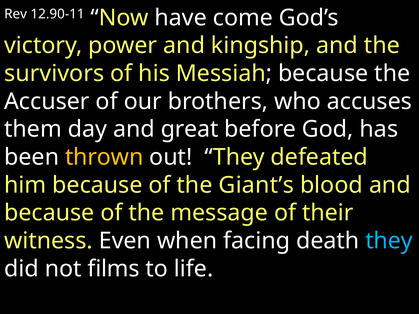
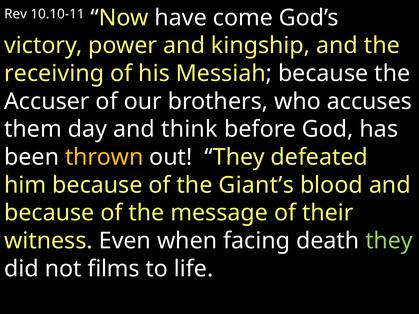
12.90-11: 12.90-11 -> 10.10-11
survivors: survivors -> receiving
great: great -> think
they at (389, 241) colour: light blue -> light green
